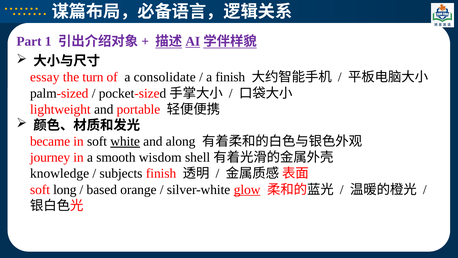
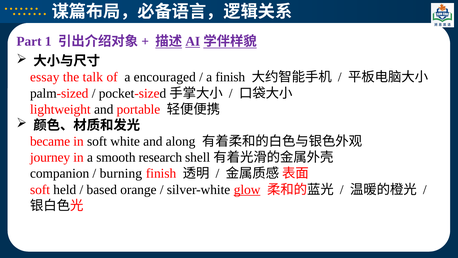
turn: turn -> talk
consolidate: consolidate -> encouraged
white underline: present -> none
wisdom: wisdom -> research
knowledge: knowledge -> companion
subjects: subjects -> burning
long: long -> held
